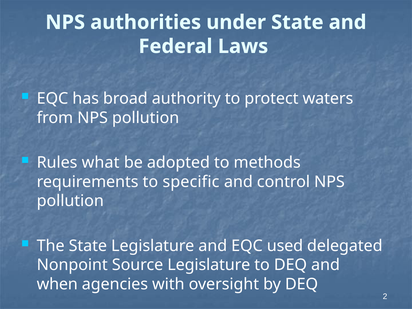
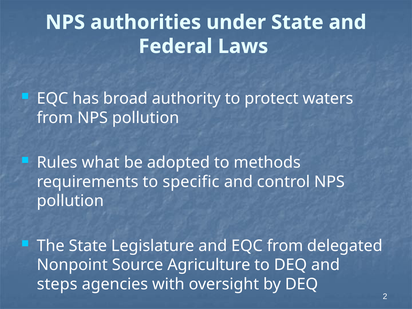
EQC used: used -> from
Source Legislature: Legislature -> Agriculture
when: when -> steps
